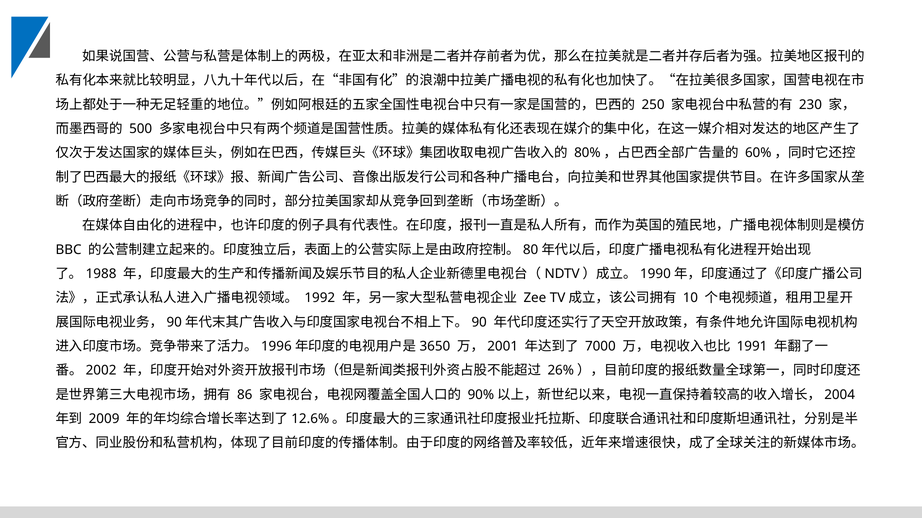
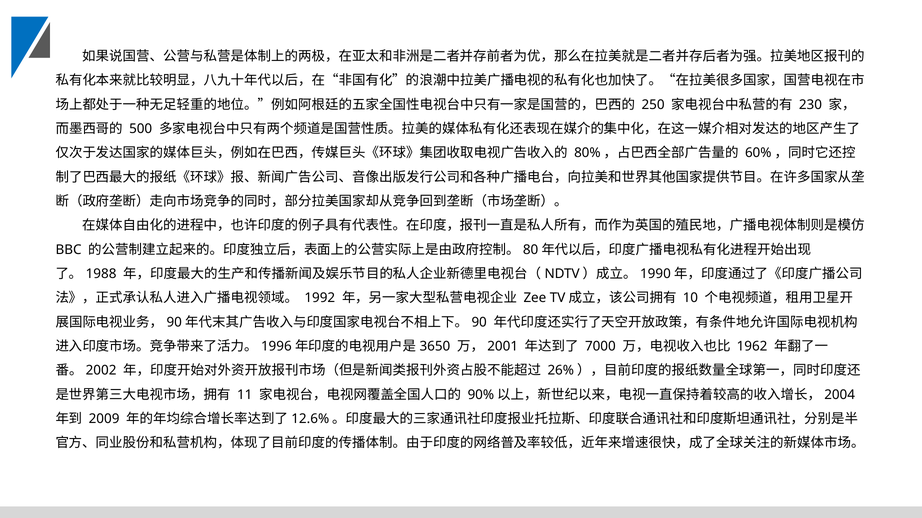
1991: 1991 -> 1962
86: 86 -> 11
